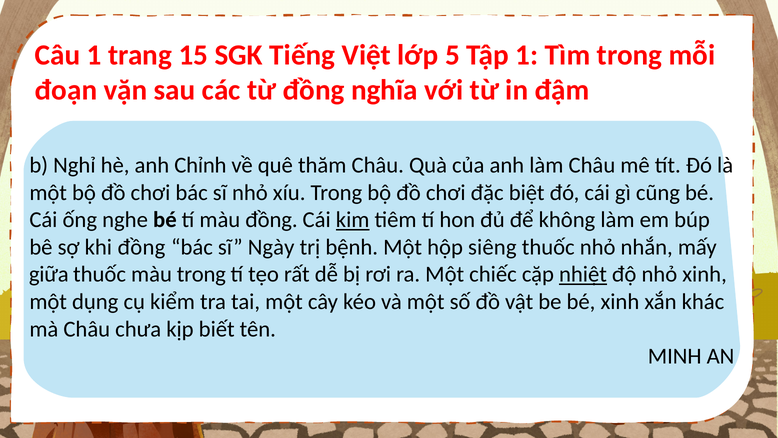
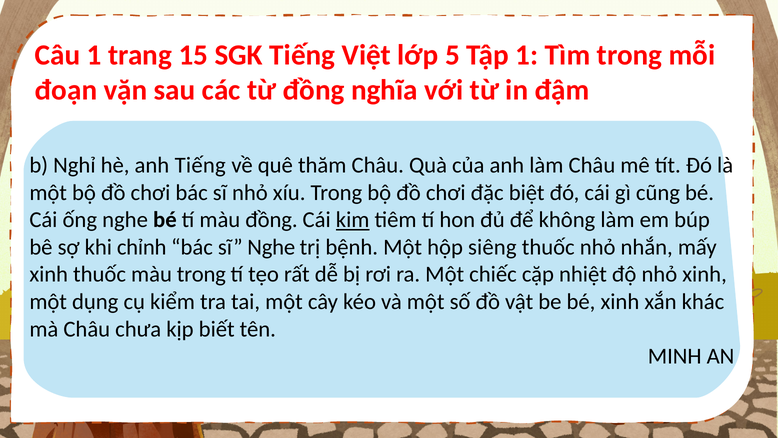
anh Chỉnh: Chỉnh -> Tiếng
khi đồng: đồng -> chỉnh
sĩ Ngày: Ngày -> Nghe
giữa at (49, 274): giữa -> xinh
nhiệt underline: present -> none
